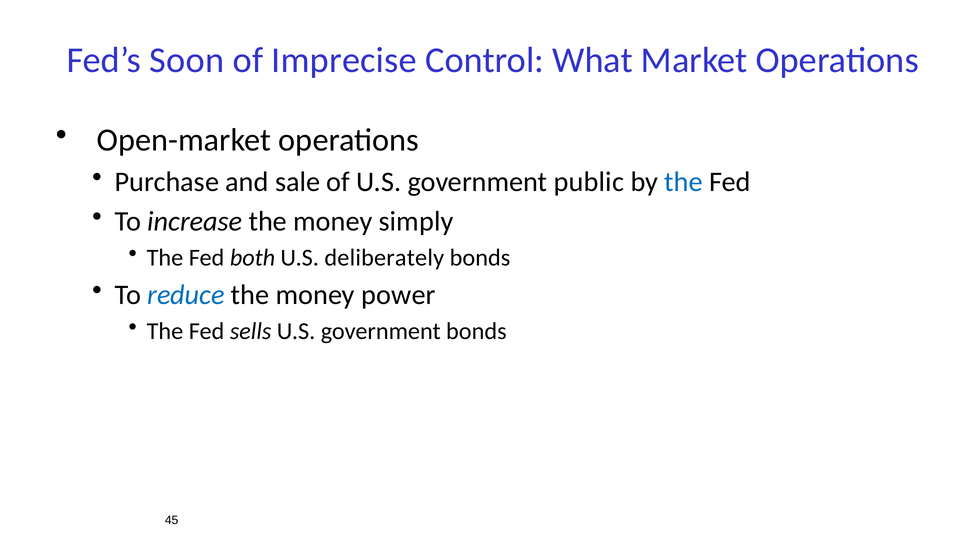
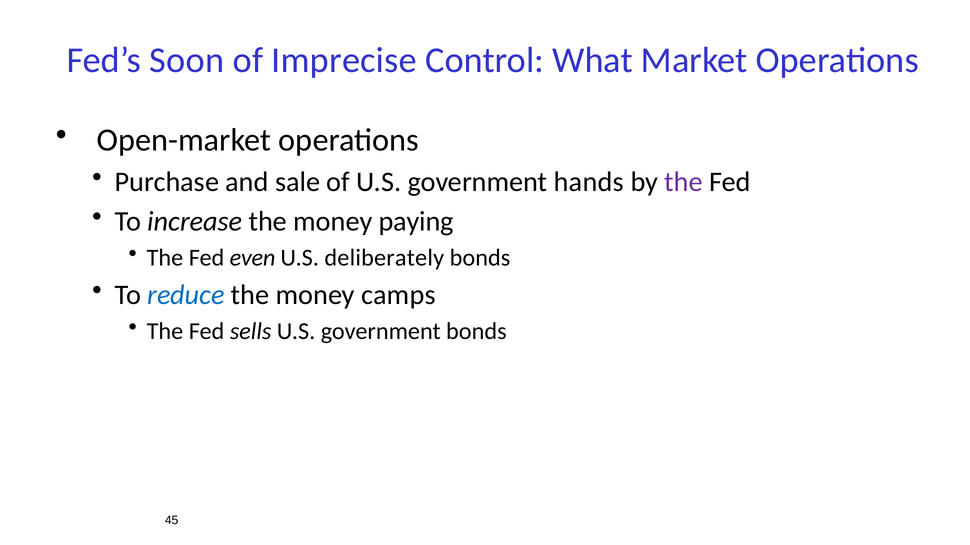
public: public -> hands
the at (684, 182) colour: blue -> purple
simply: simply -> paying
both: both -> even
power: power -> camps
